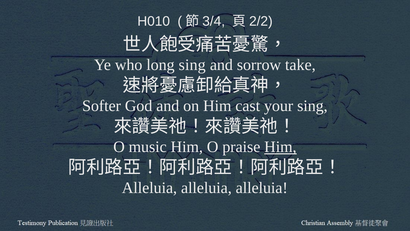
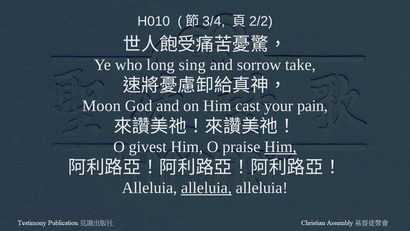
Softer: Softer -> Moon
your sing: sing -> pain
music: music -> givest
alleluia at (206, 188) underline: none -> present
